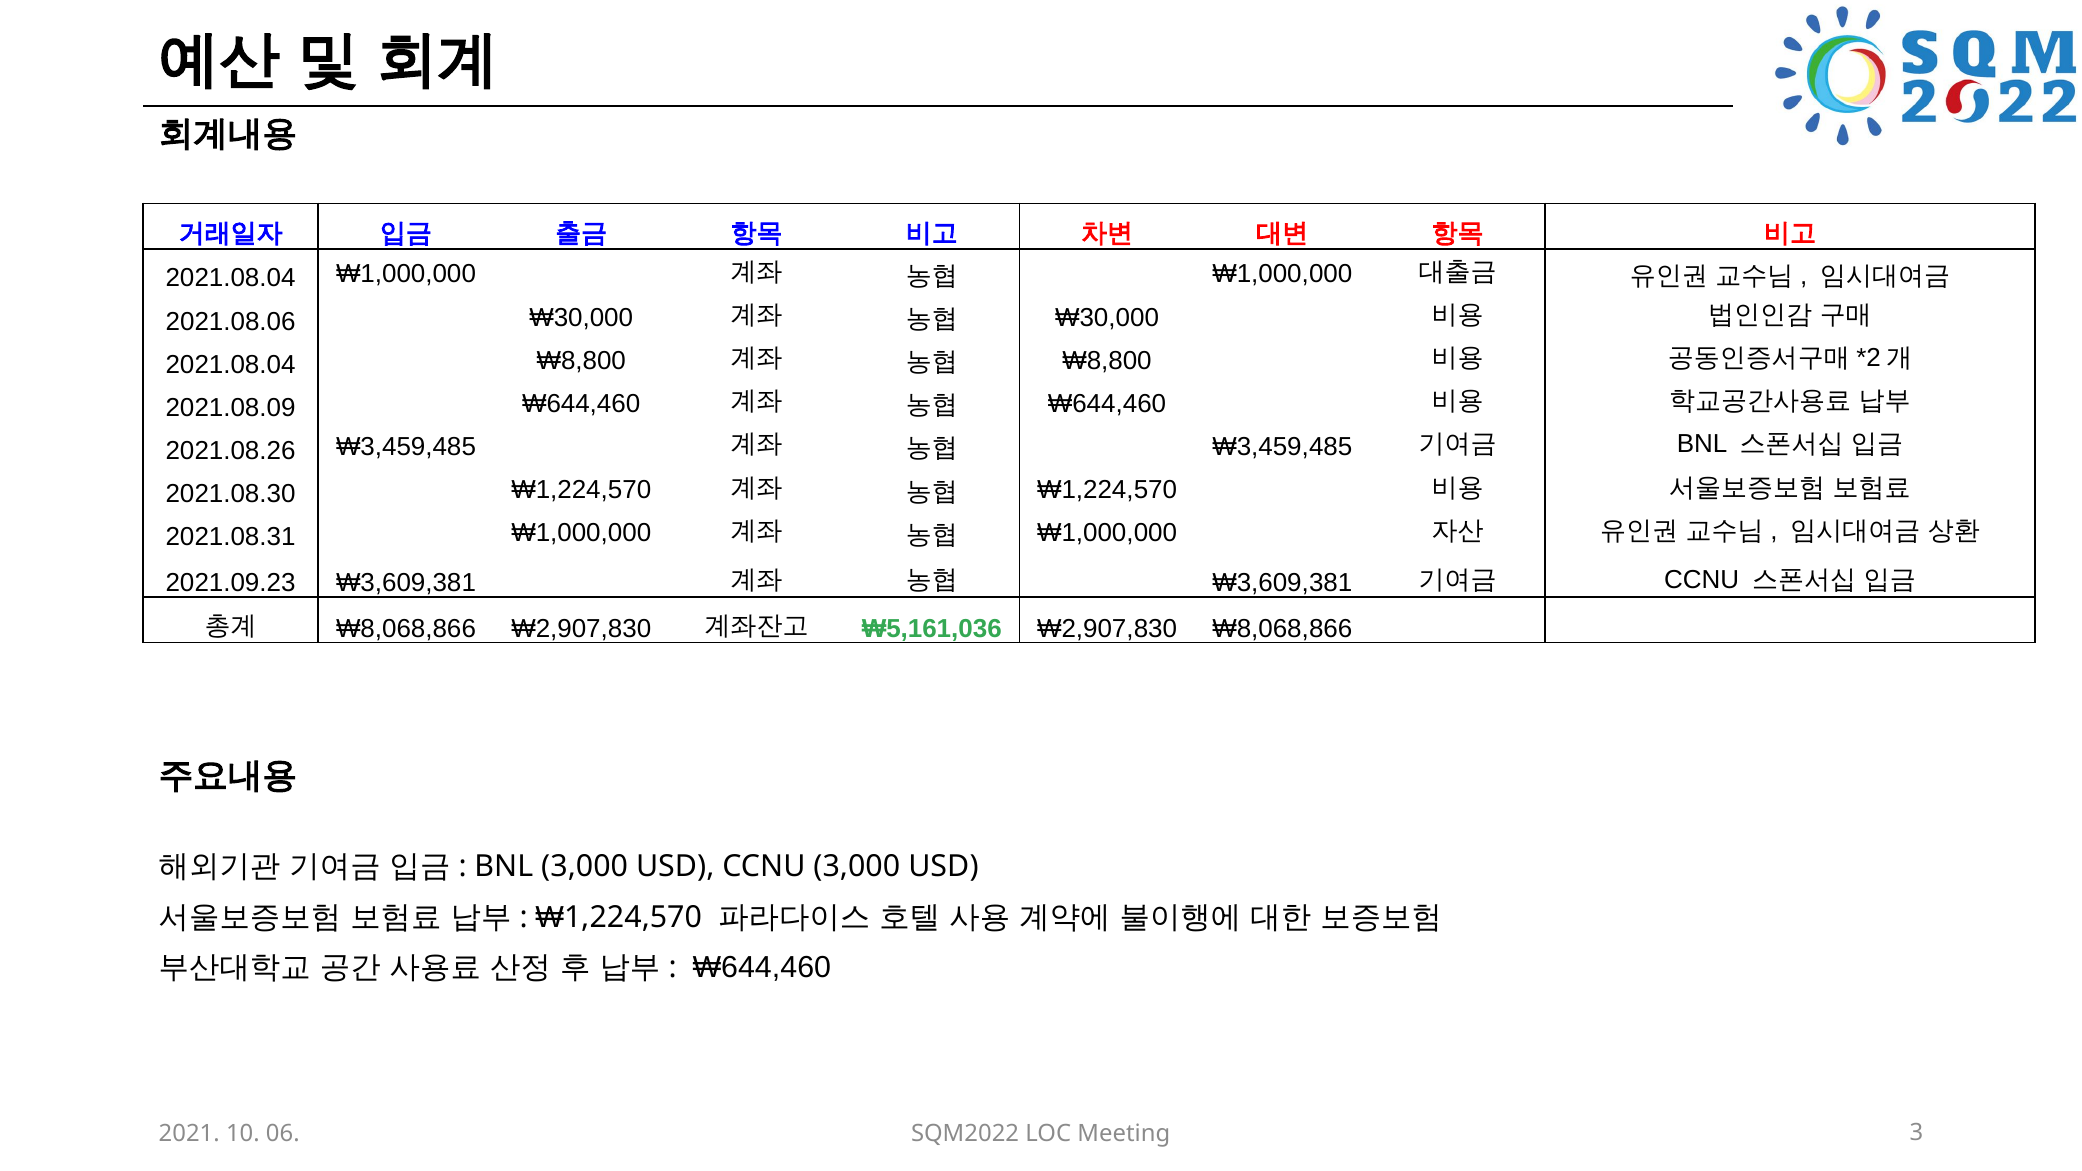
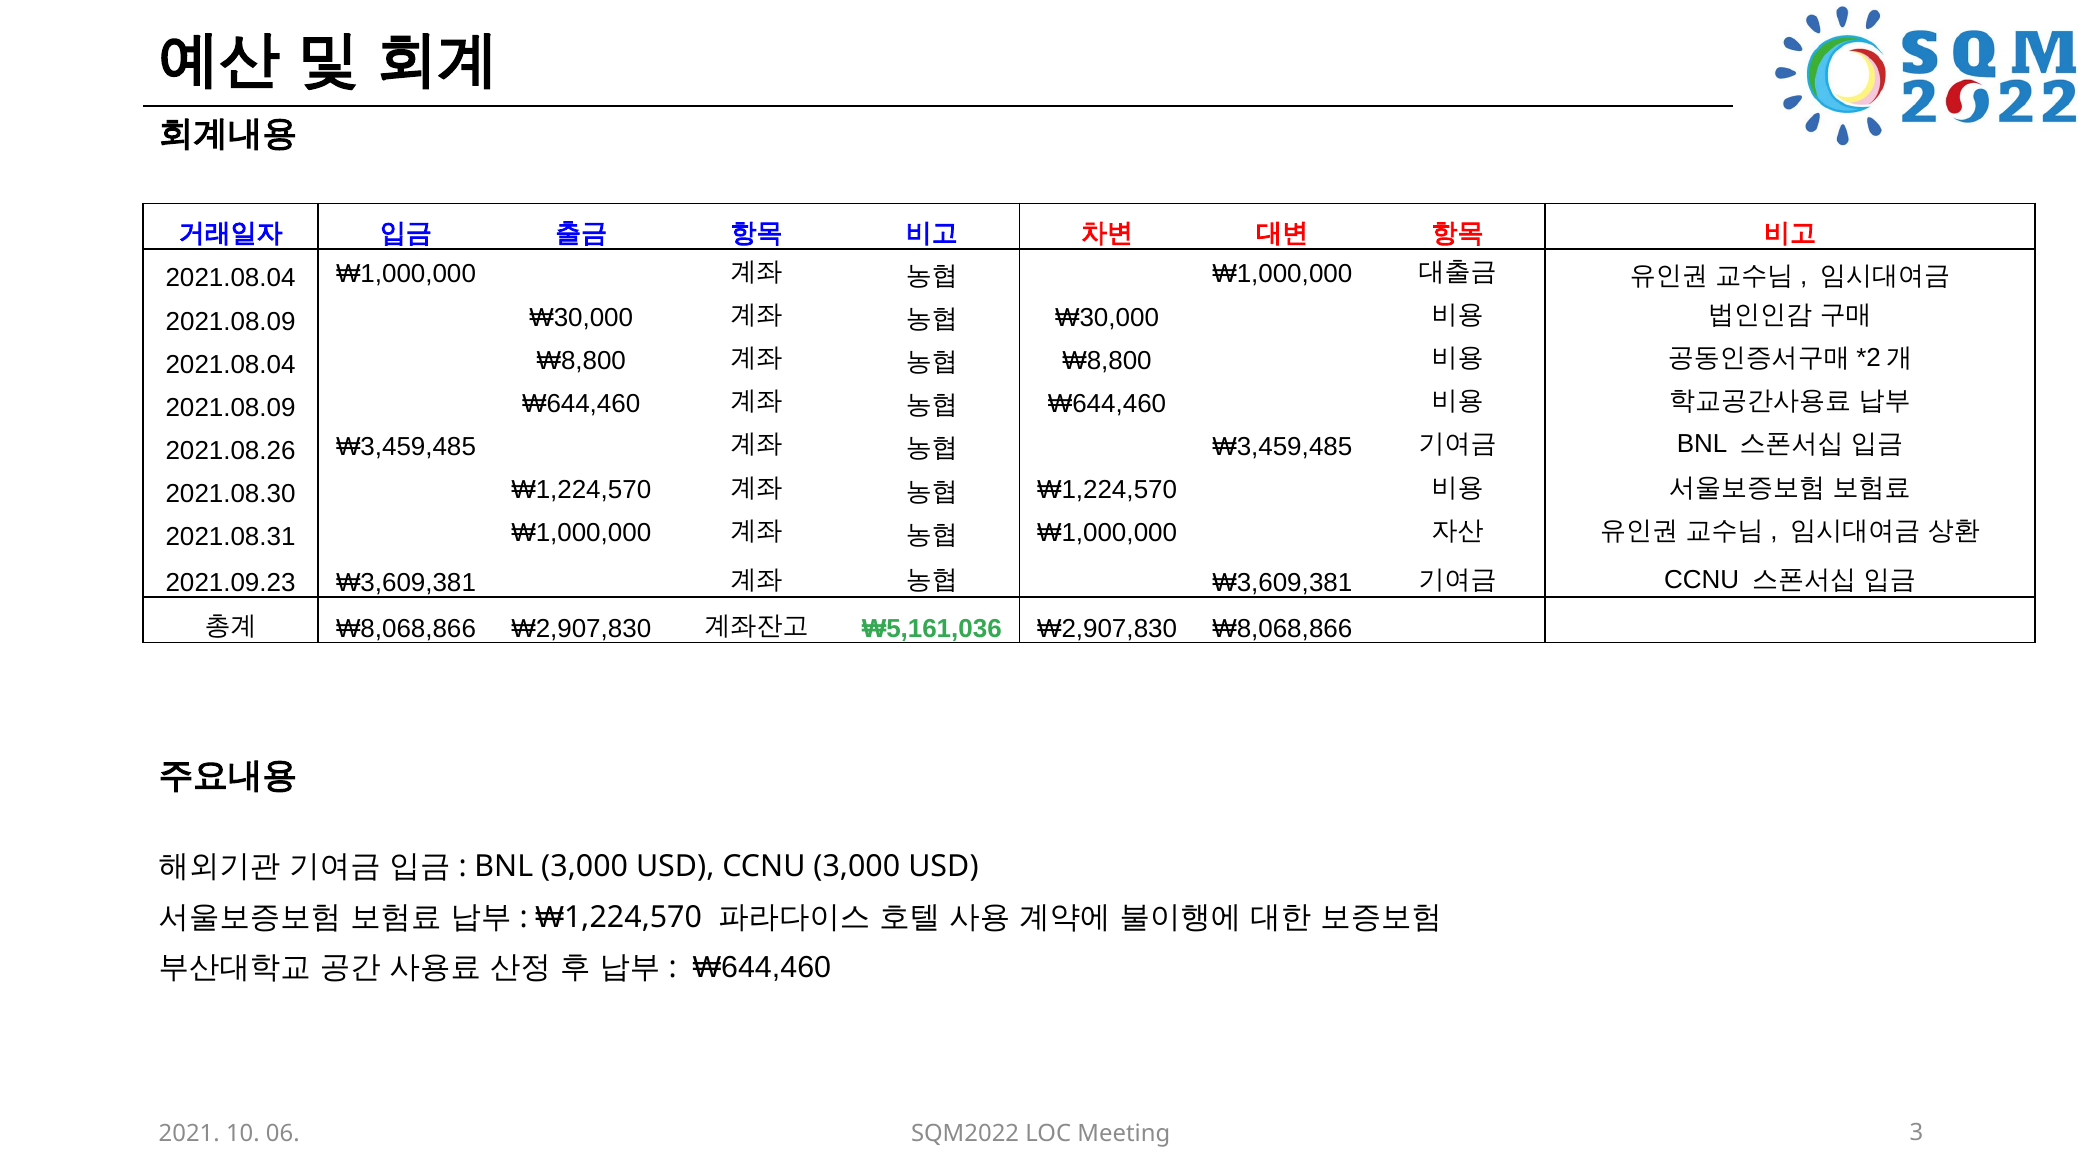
2021.08.06 at (231, 321): 2021.08.06 -> 2021.08.09
